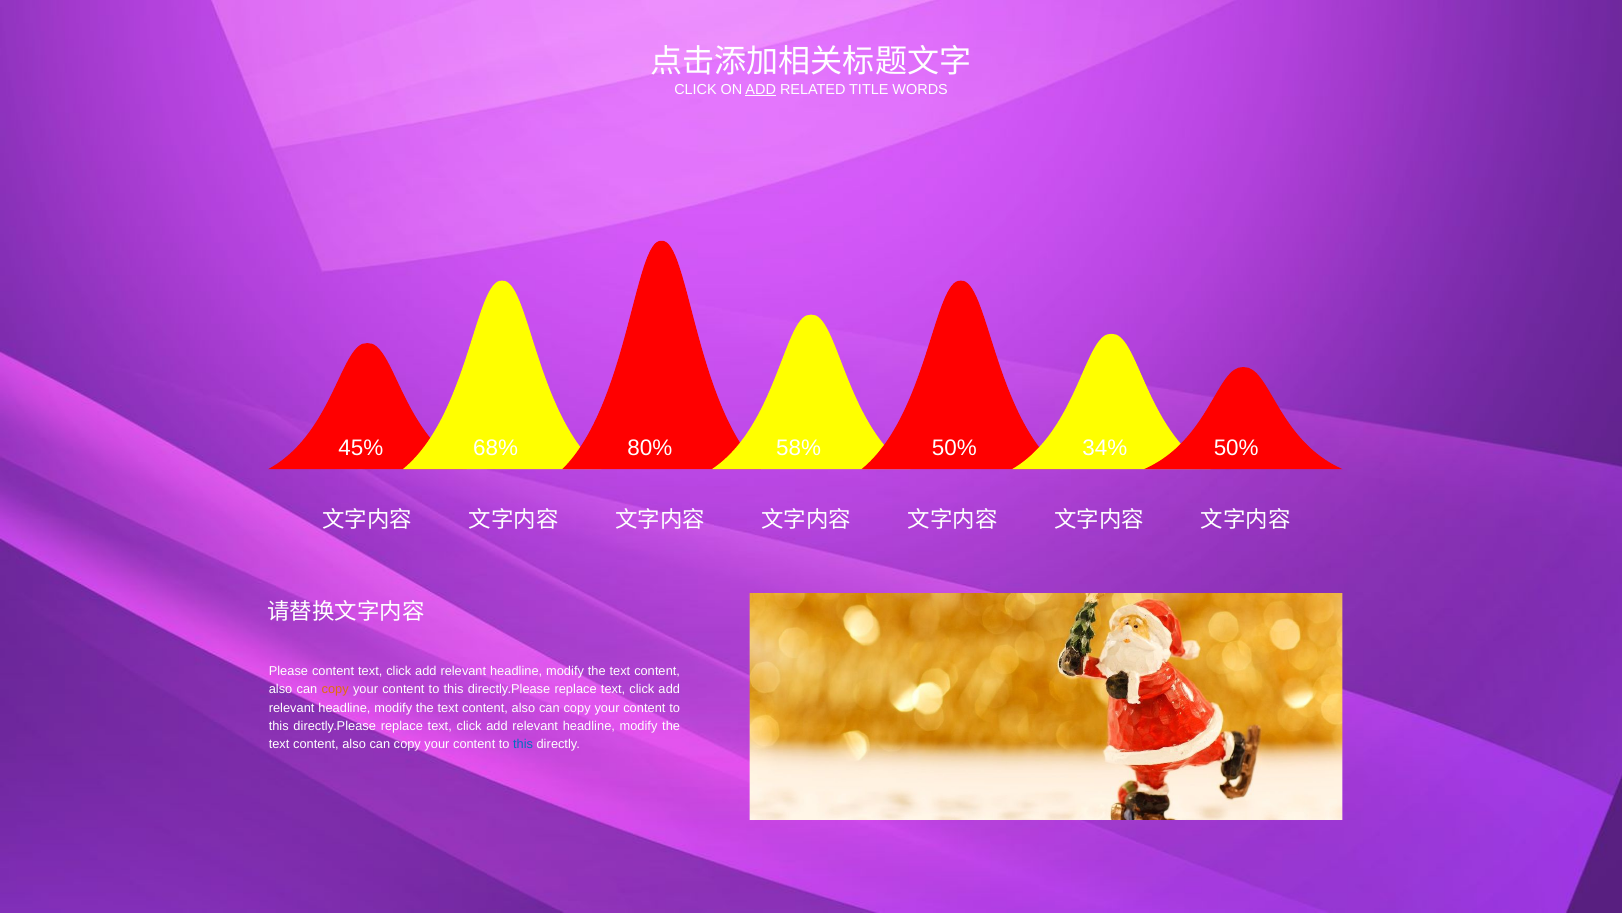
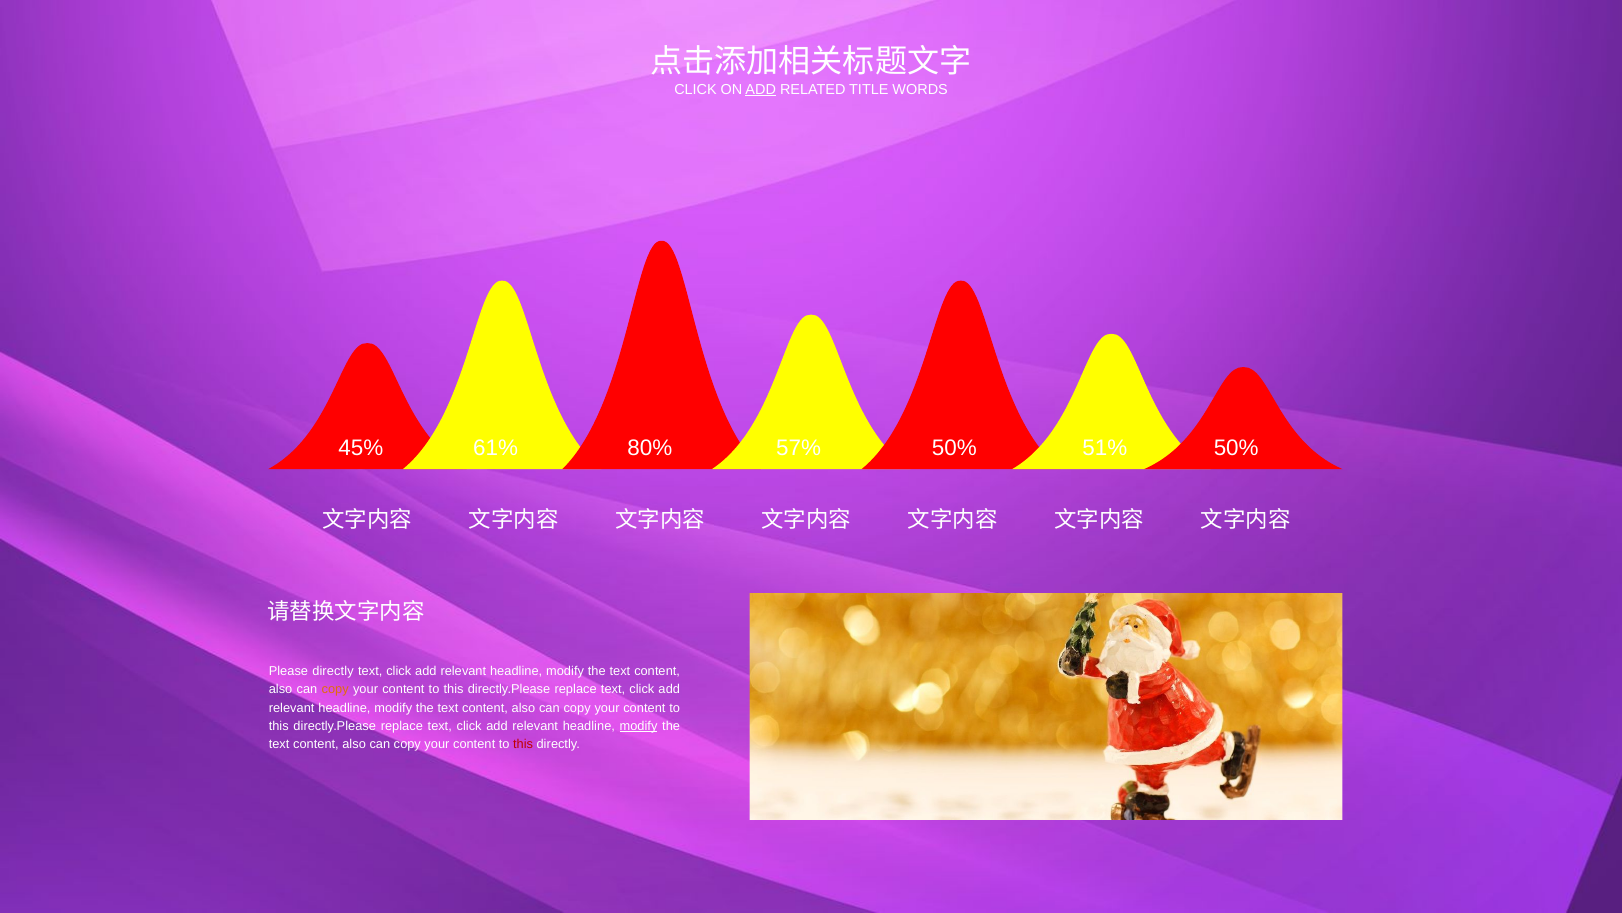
68%: 68% -> 61%
58%: 58% -> 57%
34%: 34% -> 51%
Please content: content -> directly
modify at (639, 726) underline: none -> present
this at (523, 744) colour: blue -> red
